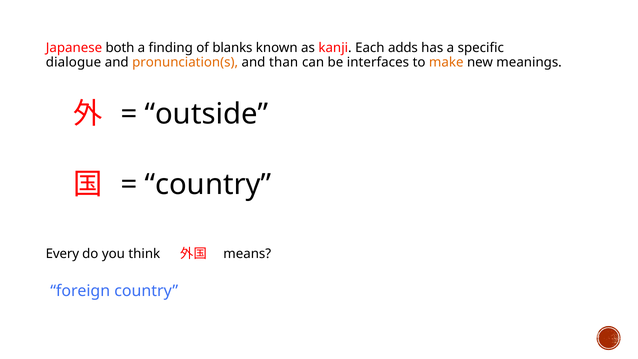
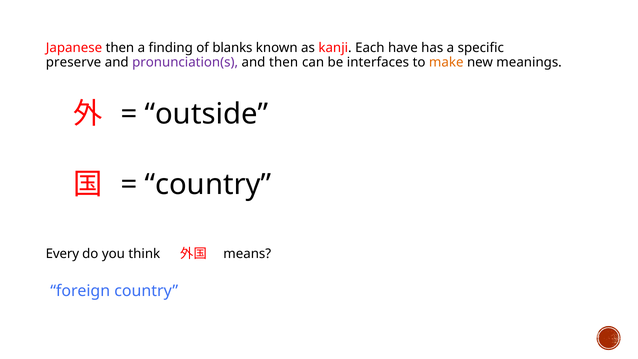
Japanese both: both -> then
adds: adds -> have
dialogue: dialogue -> preserve
pronunciation(s colour: orange -> purple
and than: than -> then
